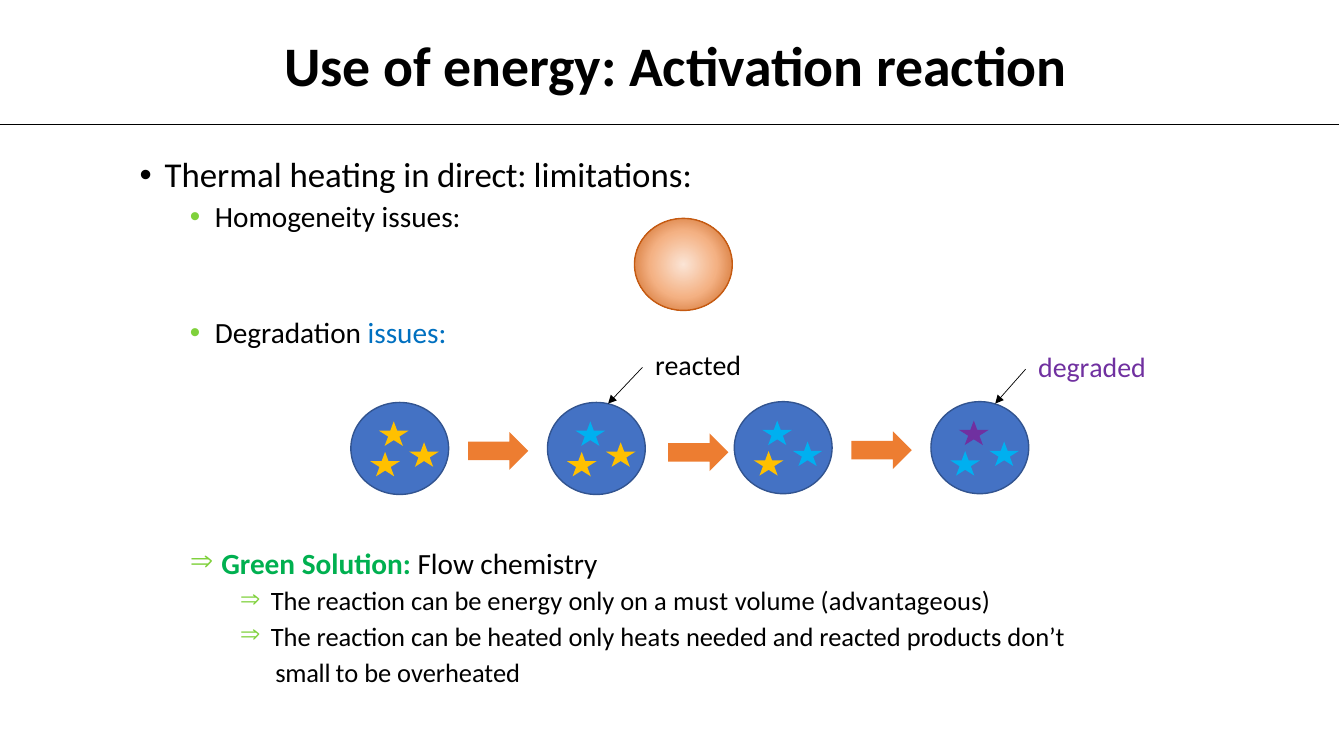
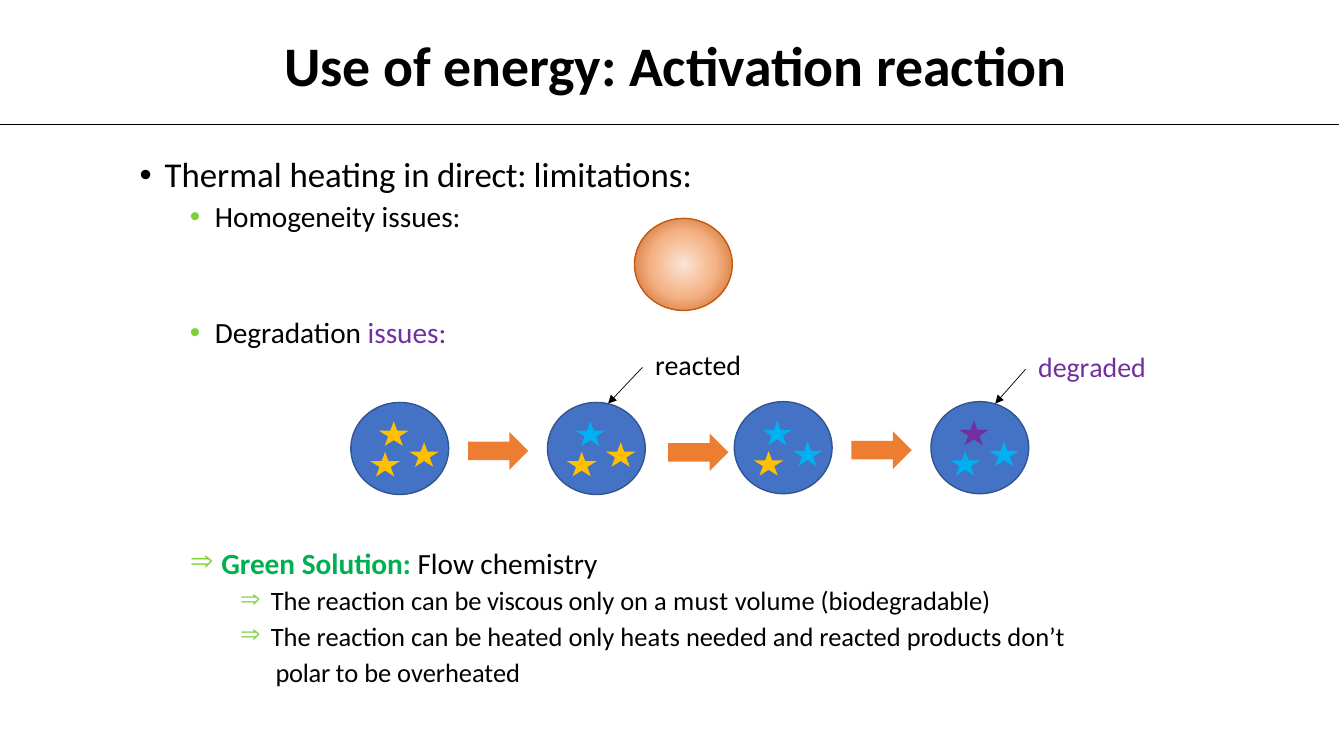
issues at (407, 334) colour: blue -> purple
be energy: energy -> viscous
advantageous: advantageous -> biodegradable
small: small -> polar
